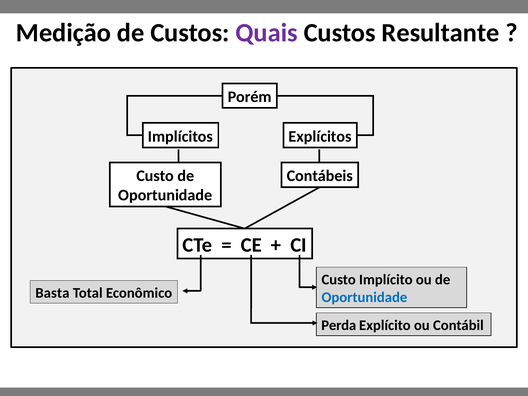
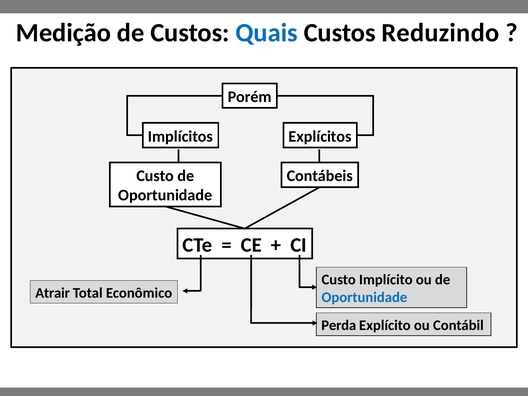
Quais colour: purple -> blue
Resultante: Resultante -> Reduzindo
Basta: Basta -> Atrair
